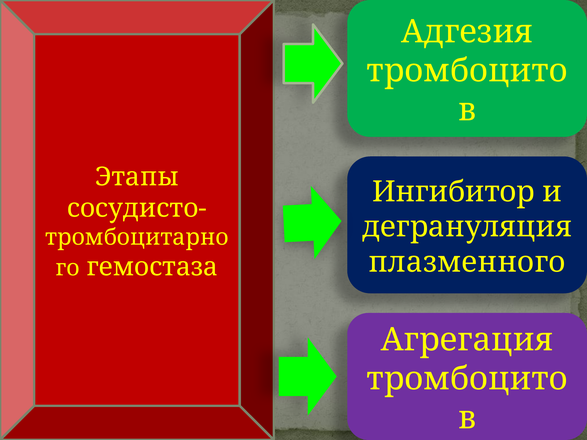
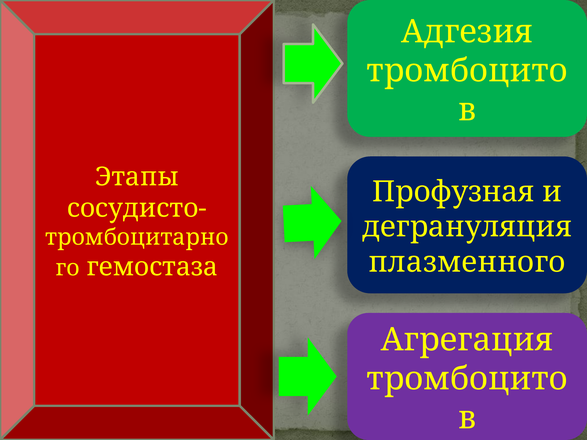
Ингибитор: Ингибитор -> Профузная
